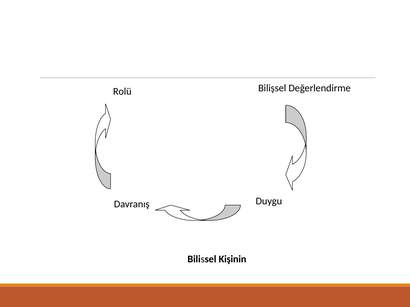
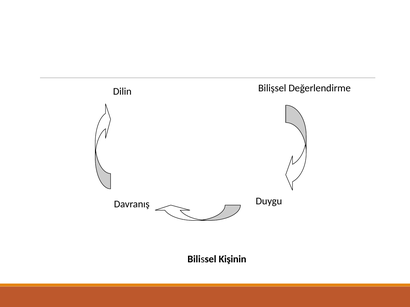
Rolü: Rolü -> Dilin
